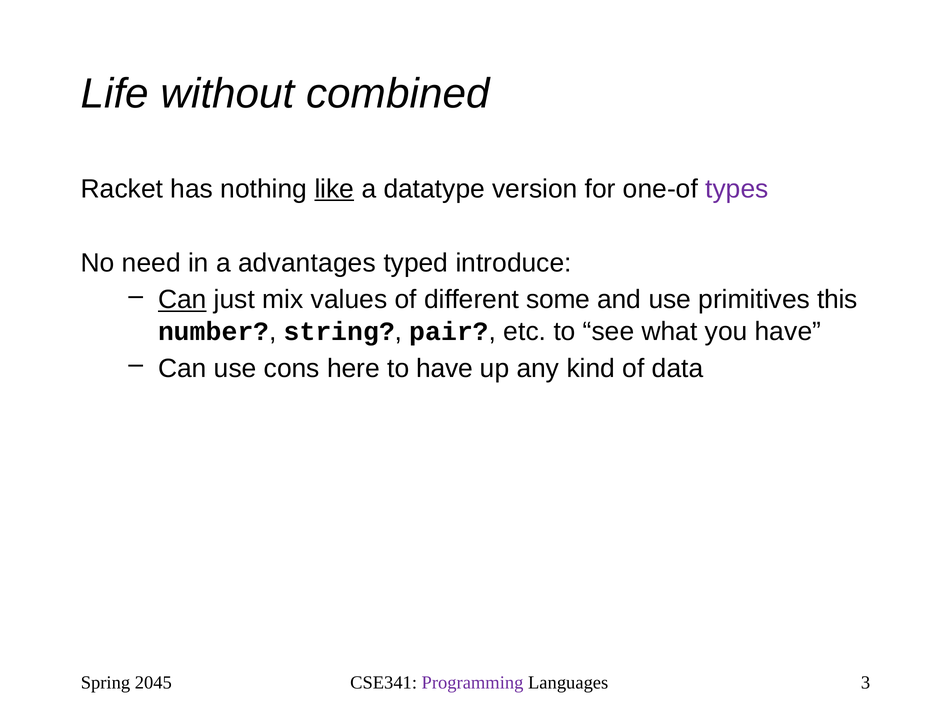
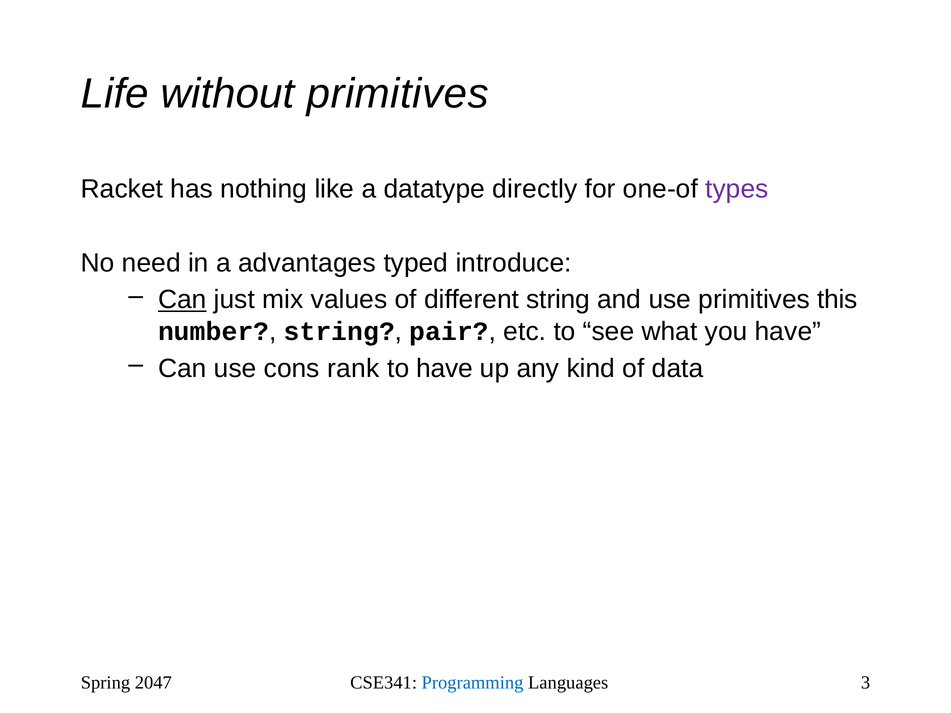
without combined: combined -> primitives
like underline: present -> none
version: version -> directly
different some: some -> string
here: here -> rank
2045: 2045 -> 2047
Programming colour: purple -> blue
